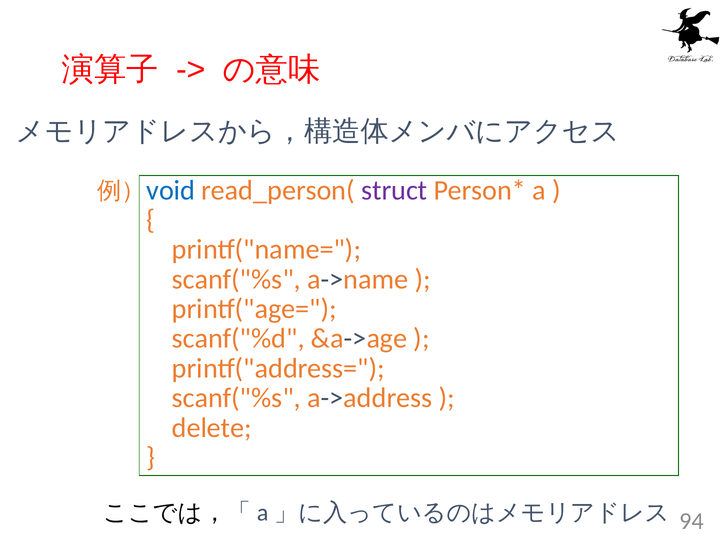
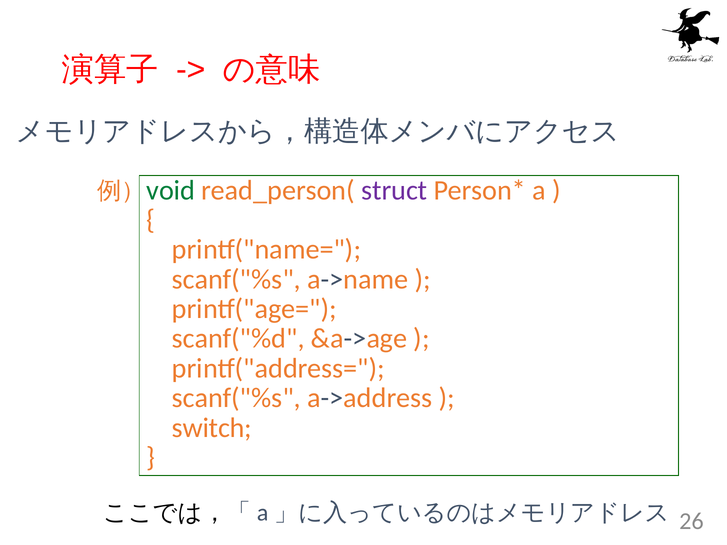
void colour: blue -> green
delete: delete -> switch
94: 94 -> 26
